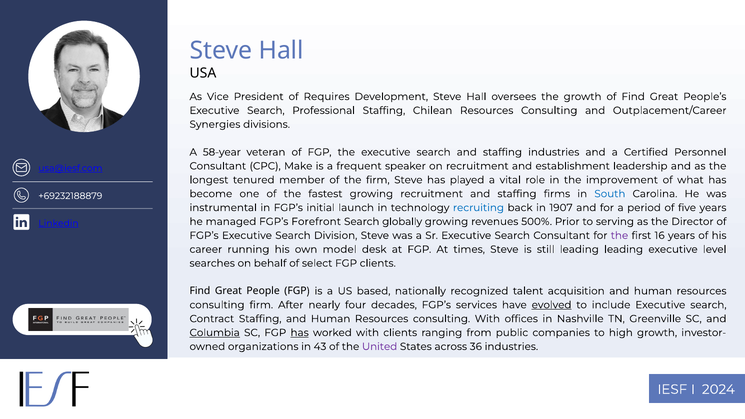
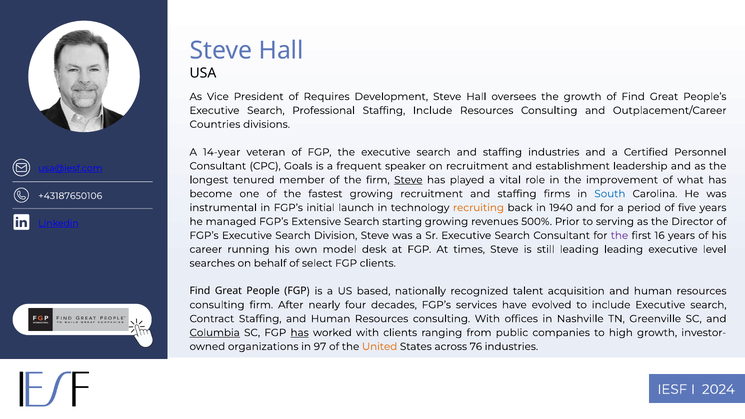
Staffing Chilean: Chilean -> Include
Synergies: Synergies -> Countries
58-year: 58-year -> 14-year
Make: Make -> Goals
Steve at (408, 180) underline: none -> present
+69232188879: +69232188879 -> +43187650106
recruiting colour: blue -> orange
1907: 1907 -> 1940
Forefront: Forefront -> Extensive
globally: globally -> starting
evolved underline: present -> none
43: 43 -> 97
United colour: purple -> orange
36: 36 -> 76
